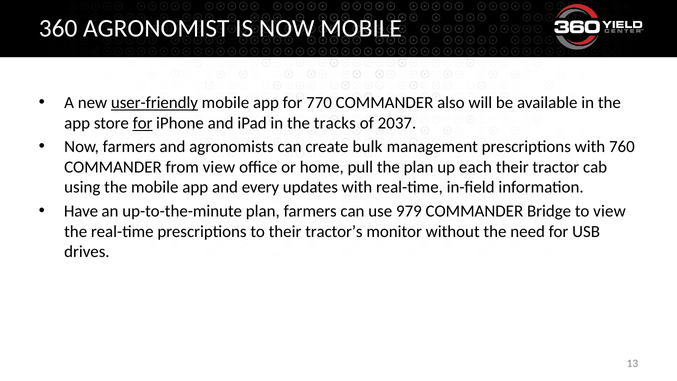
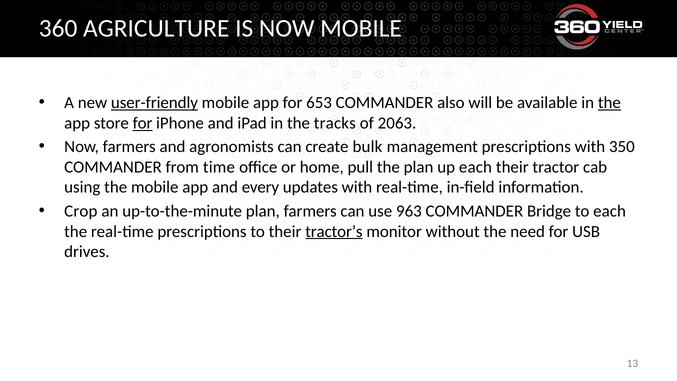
AGRONOMIST: AGRONOMIST -> AGRICULTURE
770: 770 -> 653
the at (609, 103) underline: none -> present
2037: 2037 -> 2063
760: 760 -> 350
from view: view -> time
Have: Have -> Crop
979: 979 -> 963
to view: view -> each
tractor’s underline: none -> present
